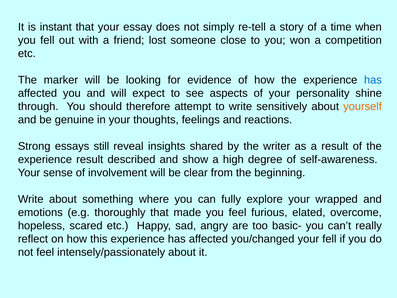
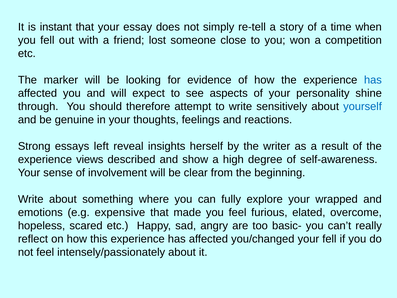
yourself colour: orange -> blue
still: still -> left
shared: shared -> herself
experience result: result -> views
thoroughly: thoroughly -> expensive
